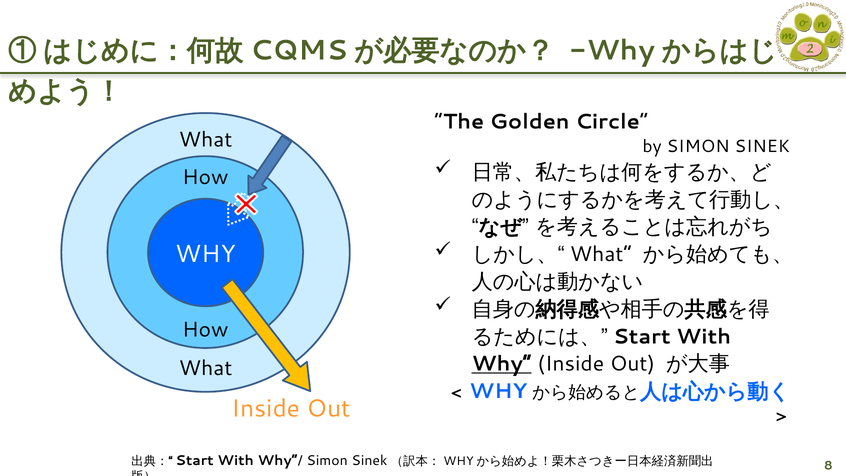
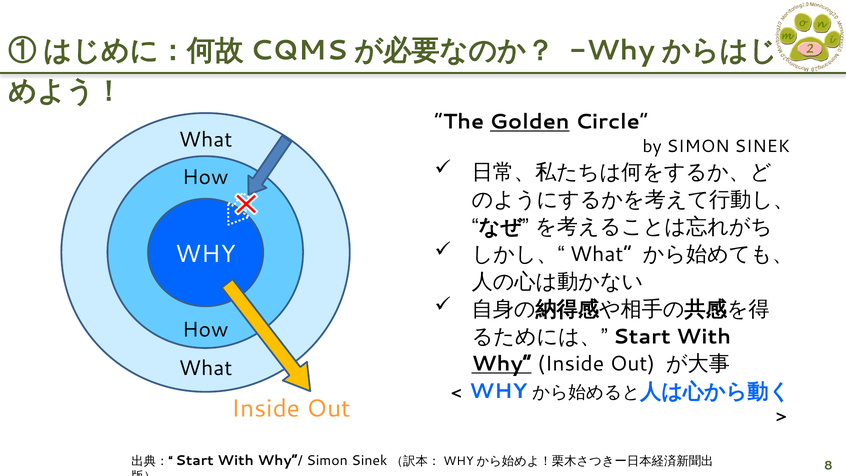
Golden underline: none -> present
